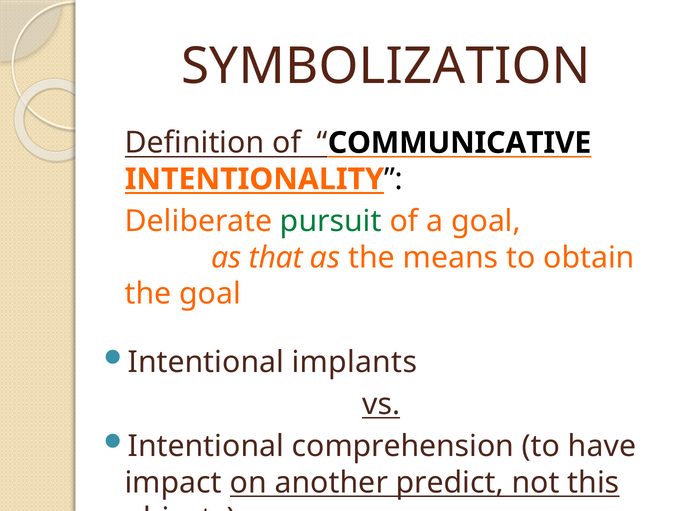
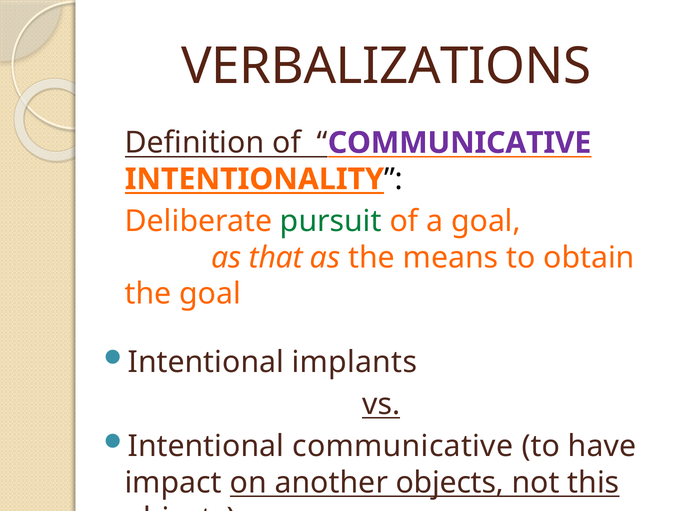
SYMBOLIZATION: SYMBOLIZATION -> VERBALIZATIONS
COMMUNICATIVE at (460, 143) colour: black -> purple
Intentional comprehension: comprehension -> communicative
another predict: predict -> objects
